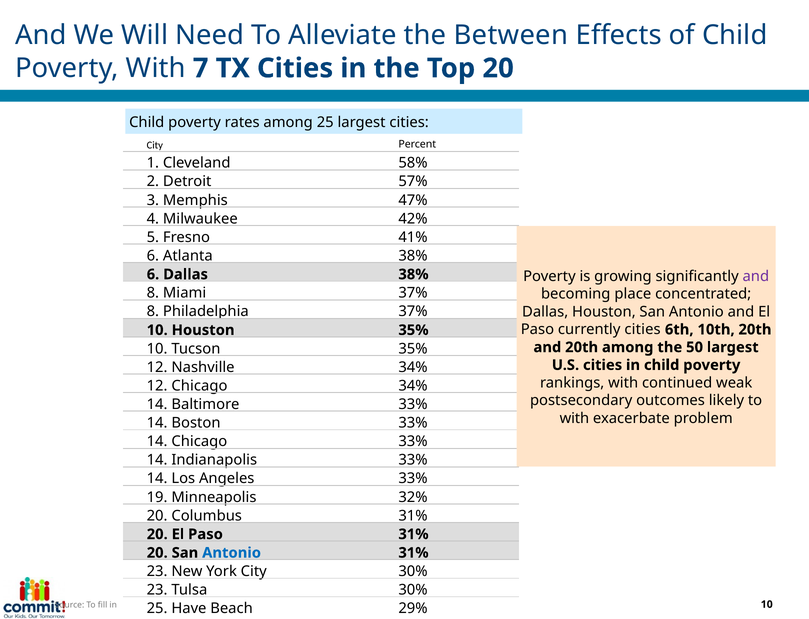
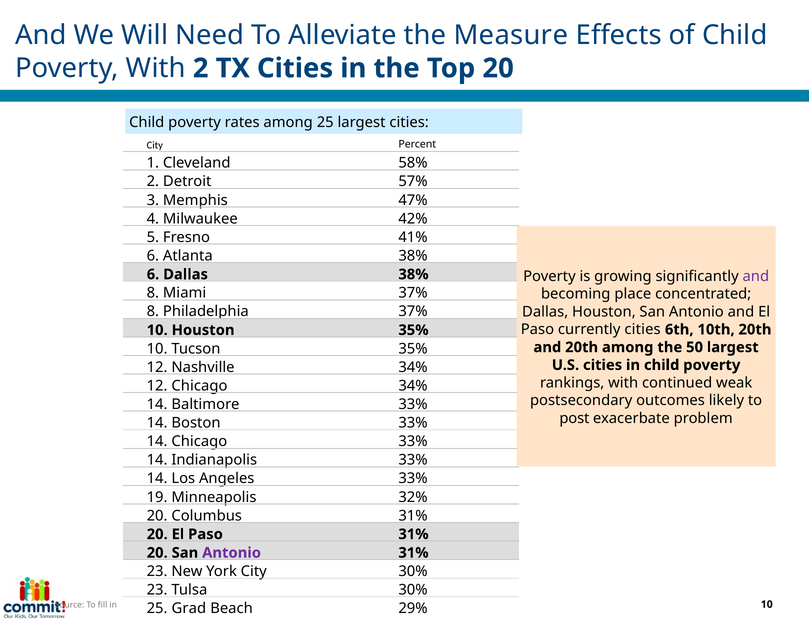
Between: Between -> Measure
With 7: 7 -> 2
with at (574, 418): with -> post
Antonio at (232, 553) colour: blue -> purple
Have: Have -> Grad
